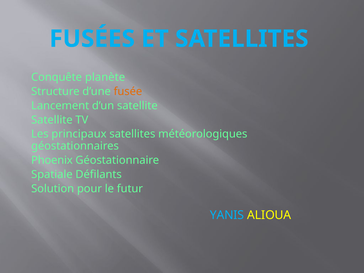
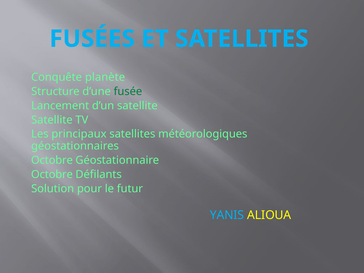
fusée colour: orange -> green
Phoenix at (52, 160): Phoenix -> Octobre
Spatiale at (52, 174): Spatiale -> Octobre
